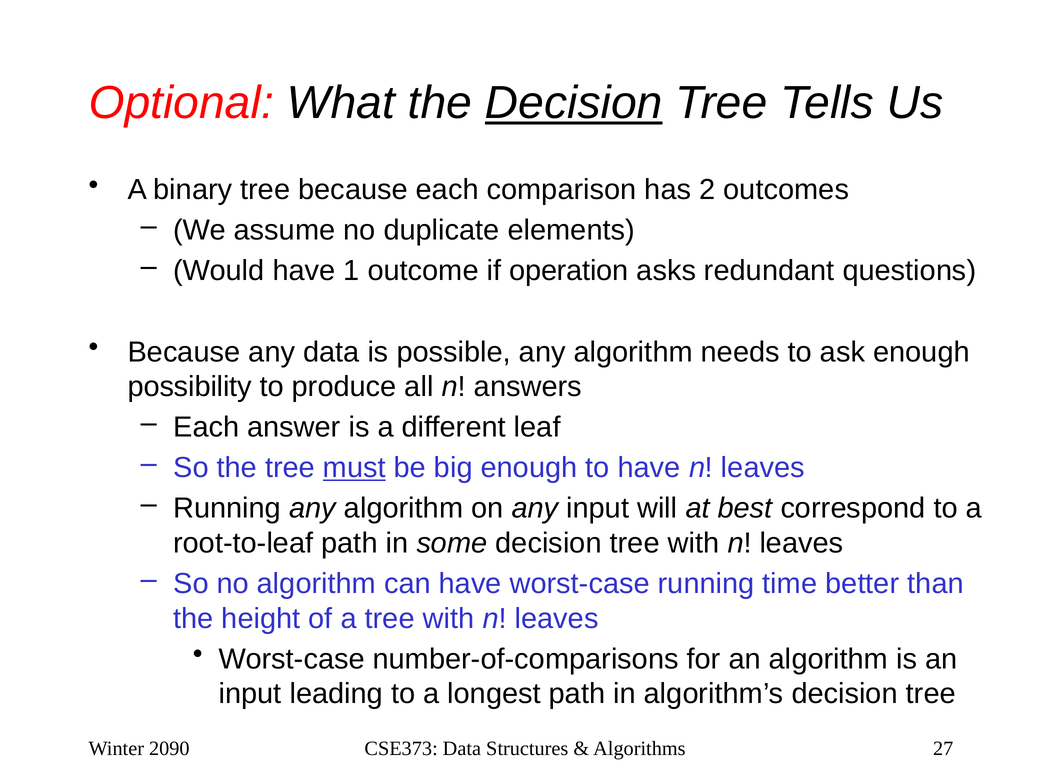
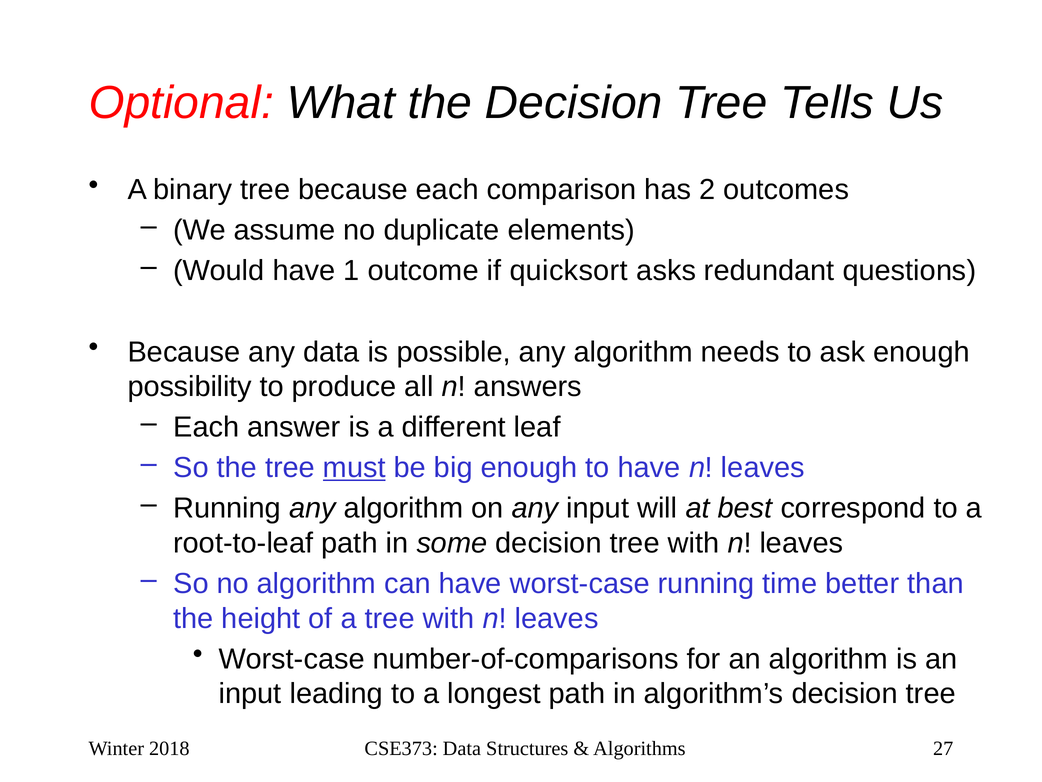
Decision at (574, 103) underline: present -> none
operation: operation -> quicksort
2090: 2090 -> 2018
